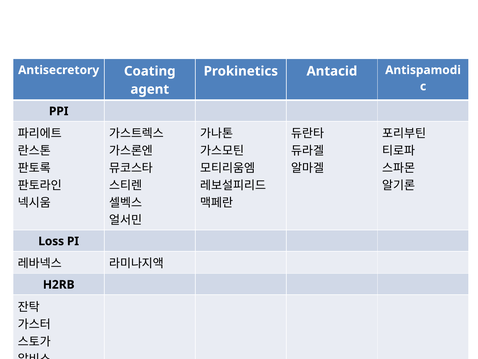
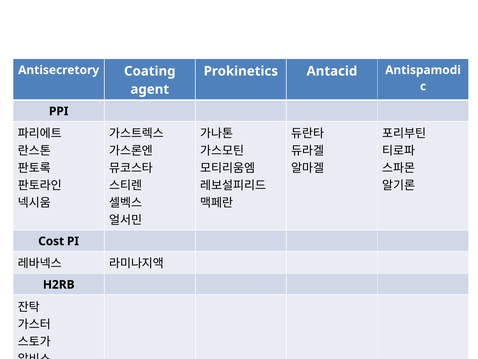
Loss: Loss -> Cost
